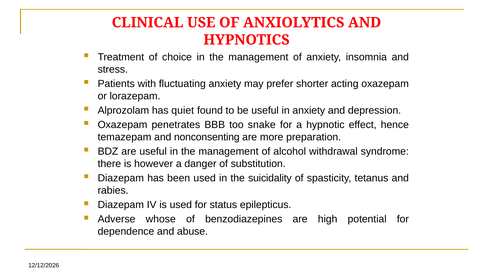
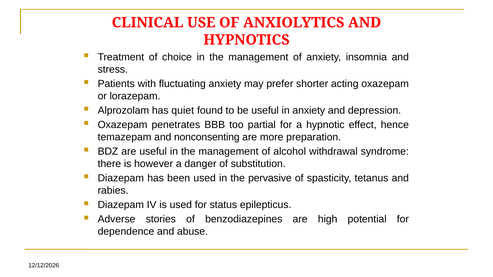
snake: snake -> partial
suicidality: suicidality -> pervasive
whose: whose -> stories
